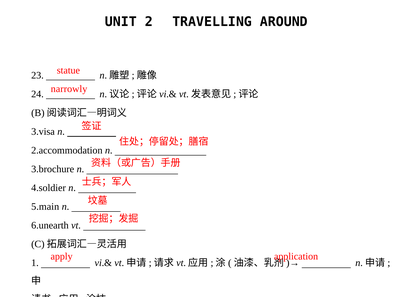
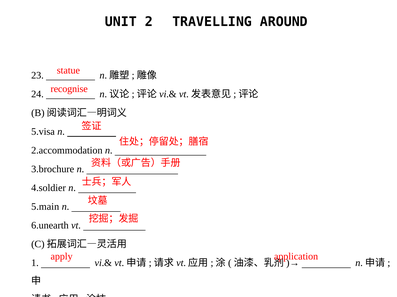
narrowly: narrowly -> recognise
3.visa: 3.visa -> 5.visa
